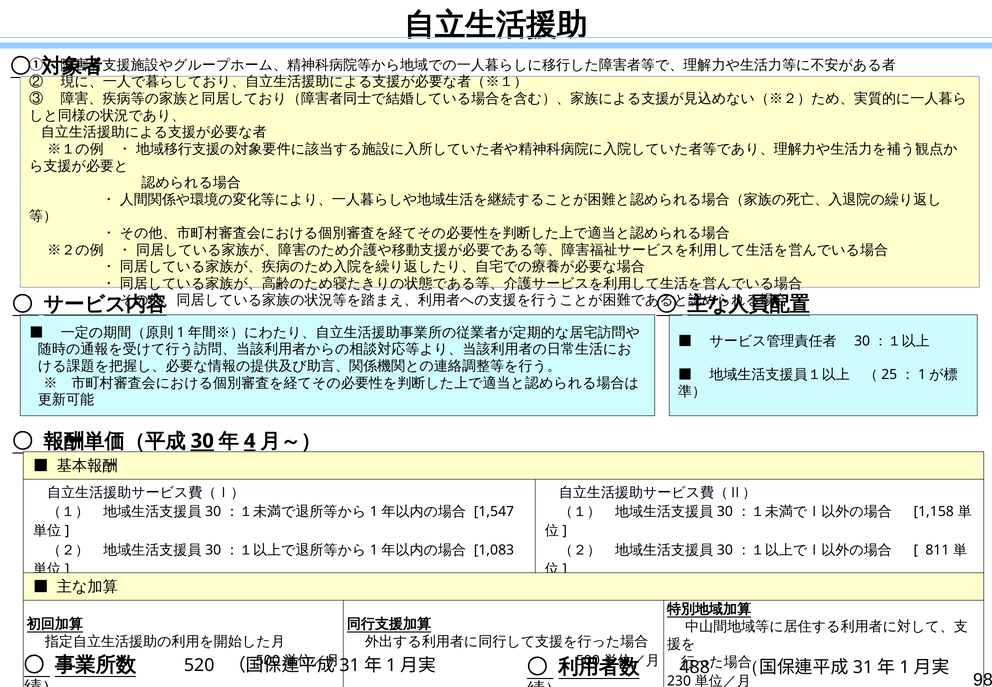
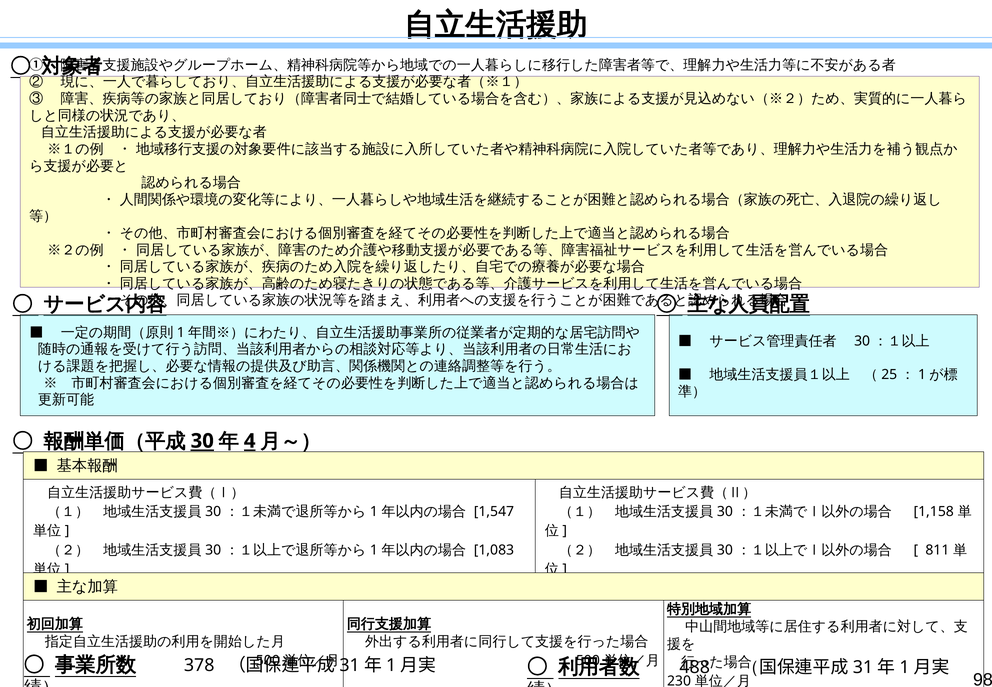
520: 520 -> 378
